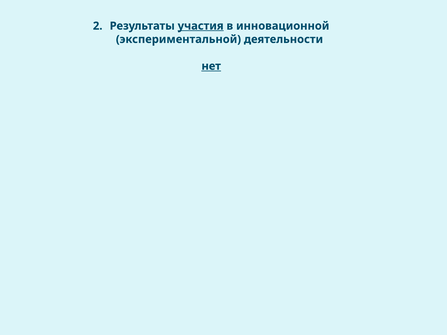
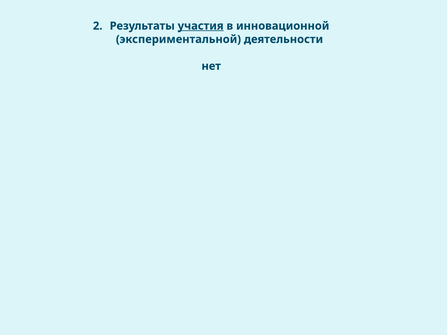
нет underline: present -> none
